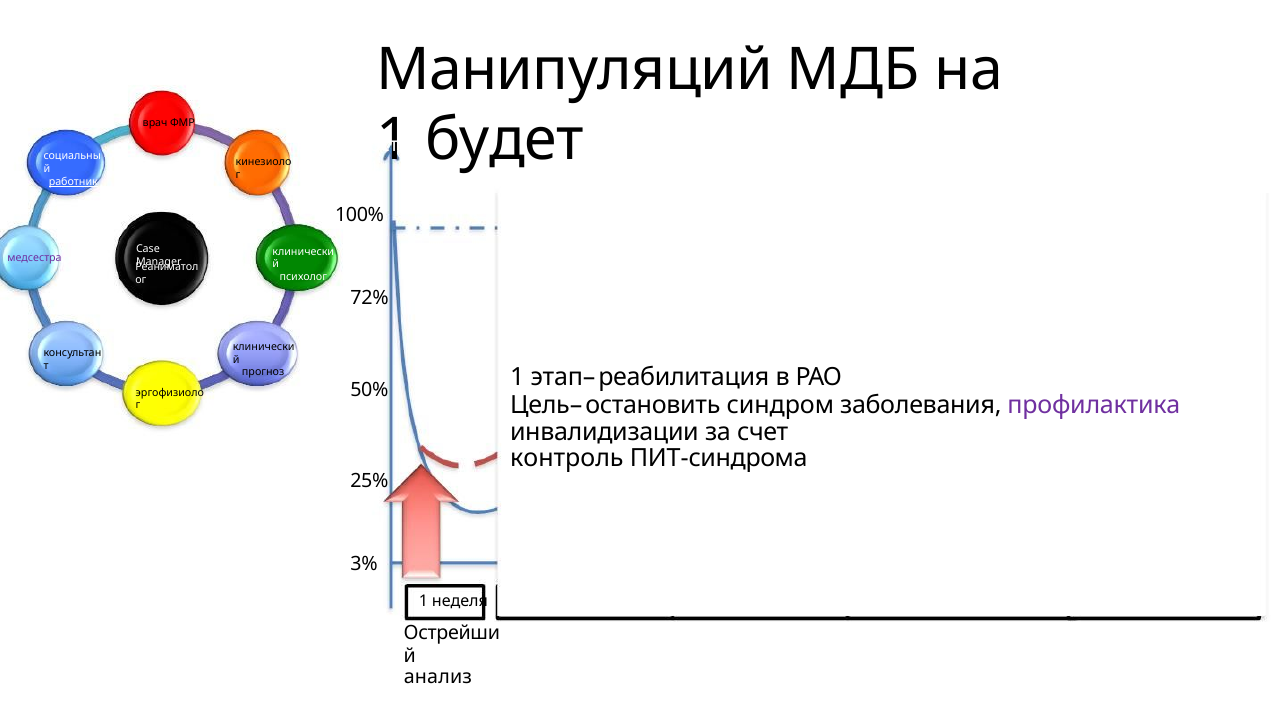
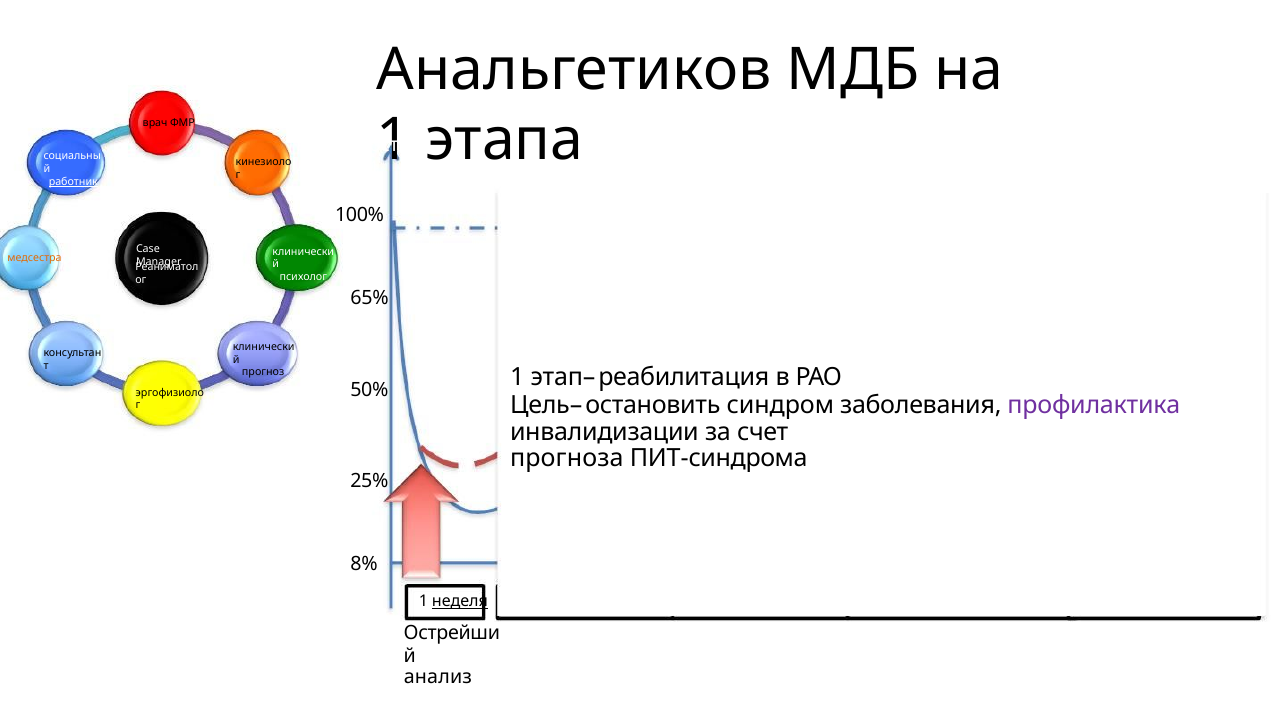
Манипуляций: Манипуляций -> Анальгетиков
будет: будет -> этапа
медсестра colour: purple -> orange
72%: 72% -> 65%
контроль: контроль -> прогноза
3%: 3% -> 8%
неделя underline: none -> present
